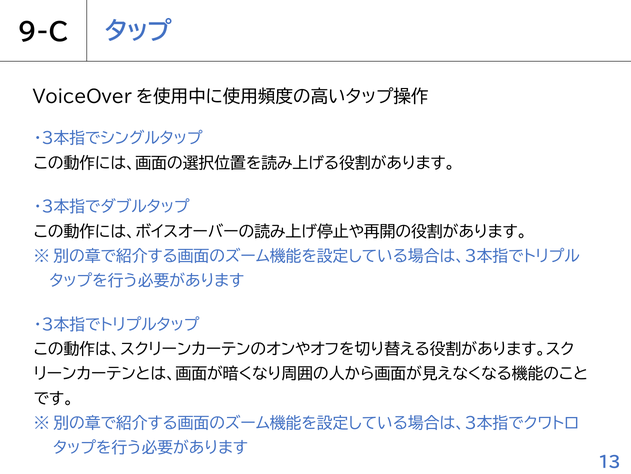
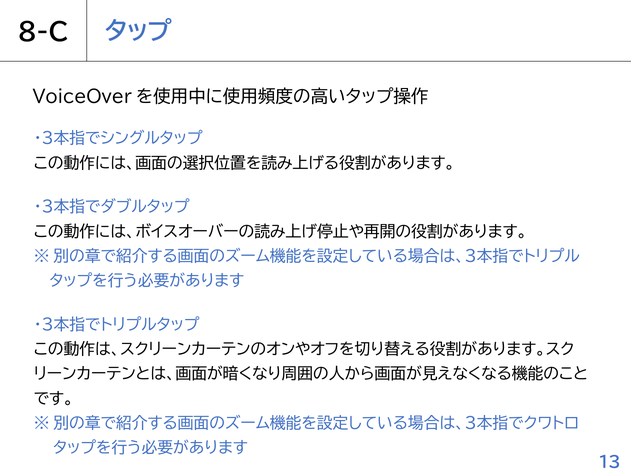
9-C: 9-C -> 8-C
